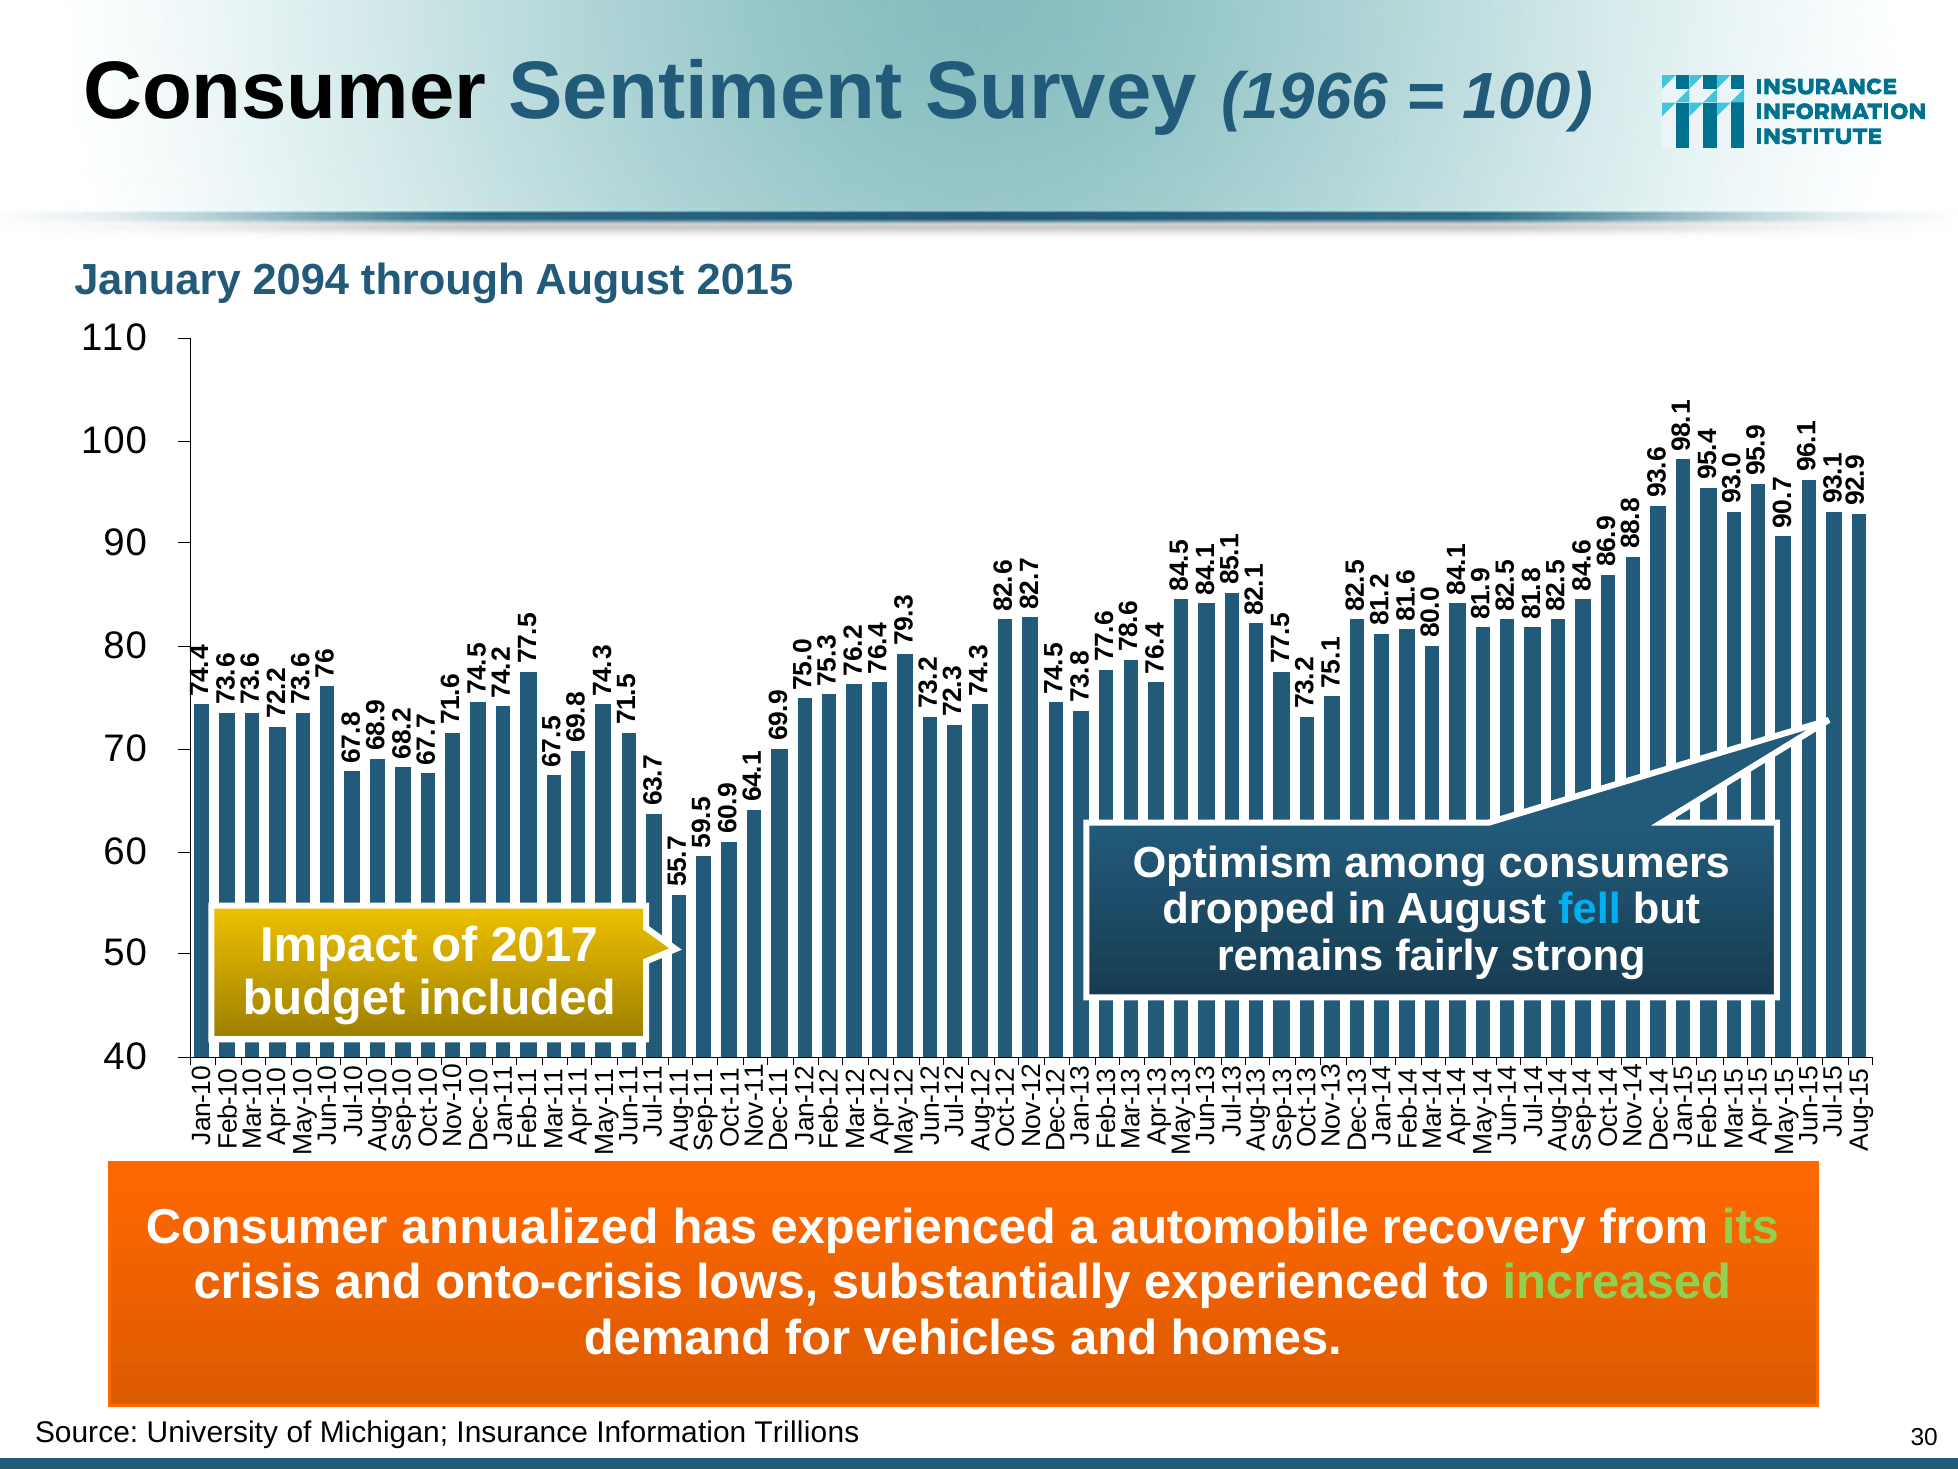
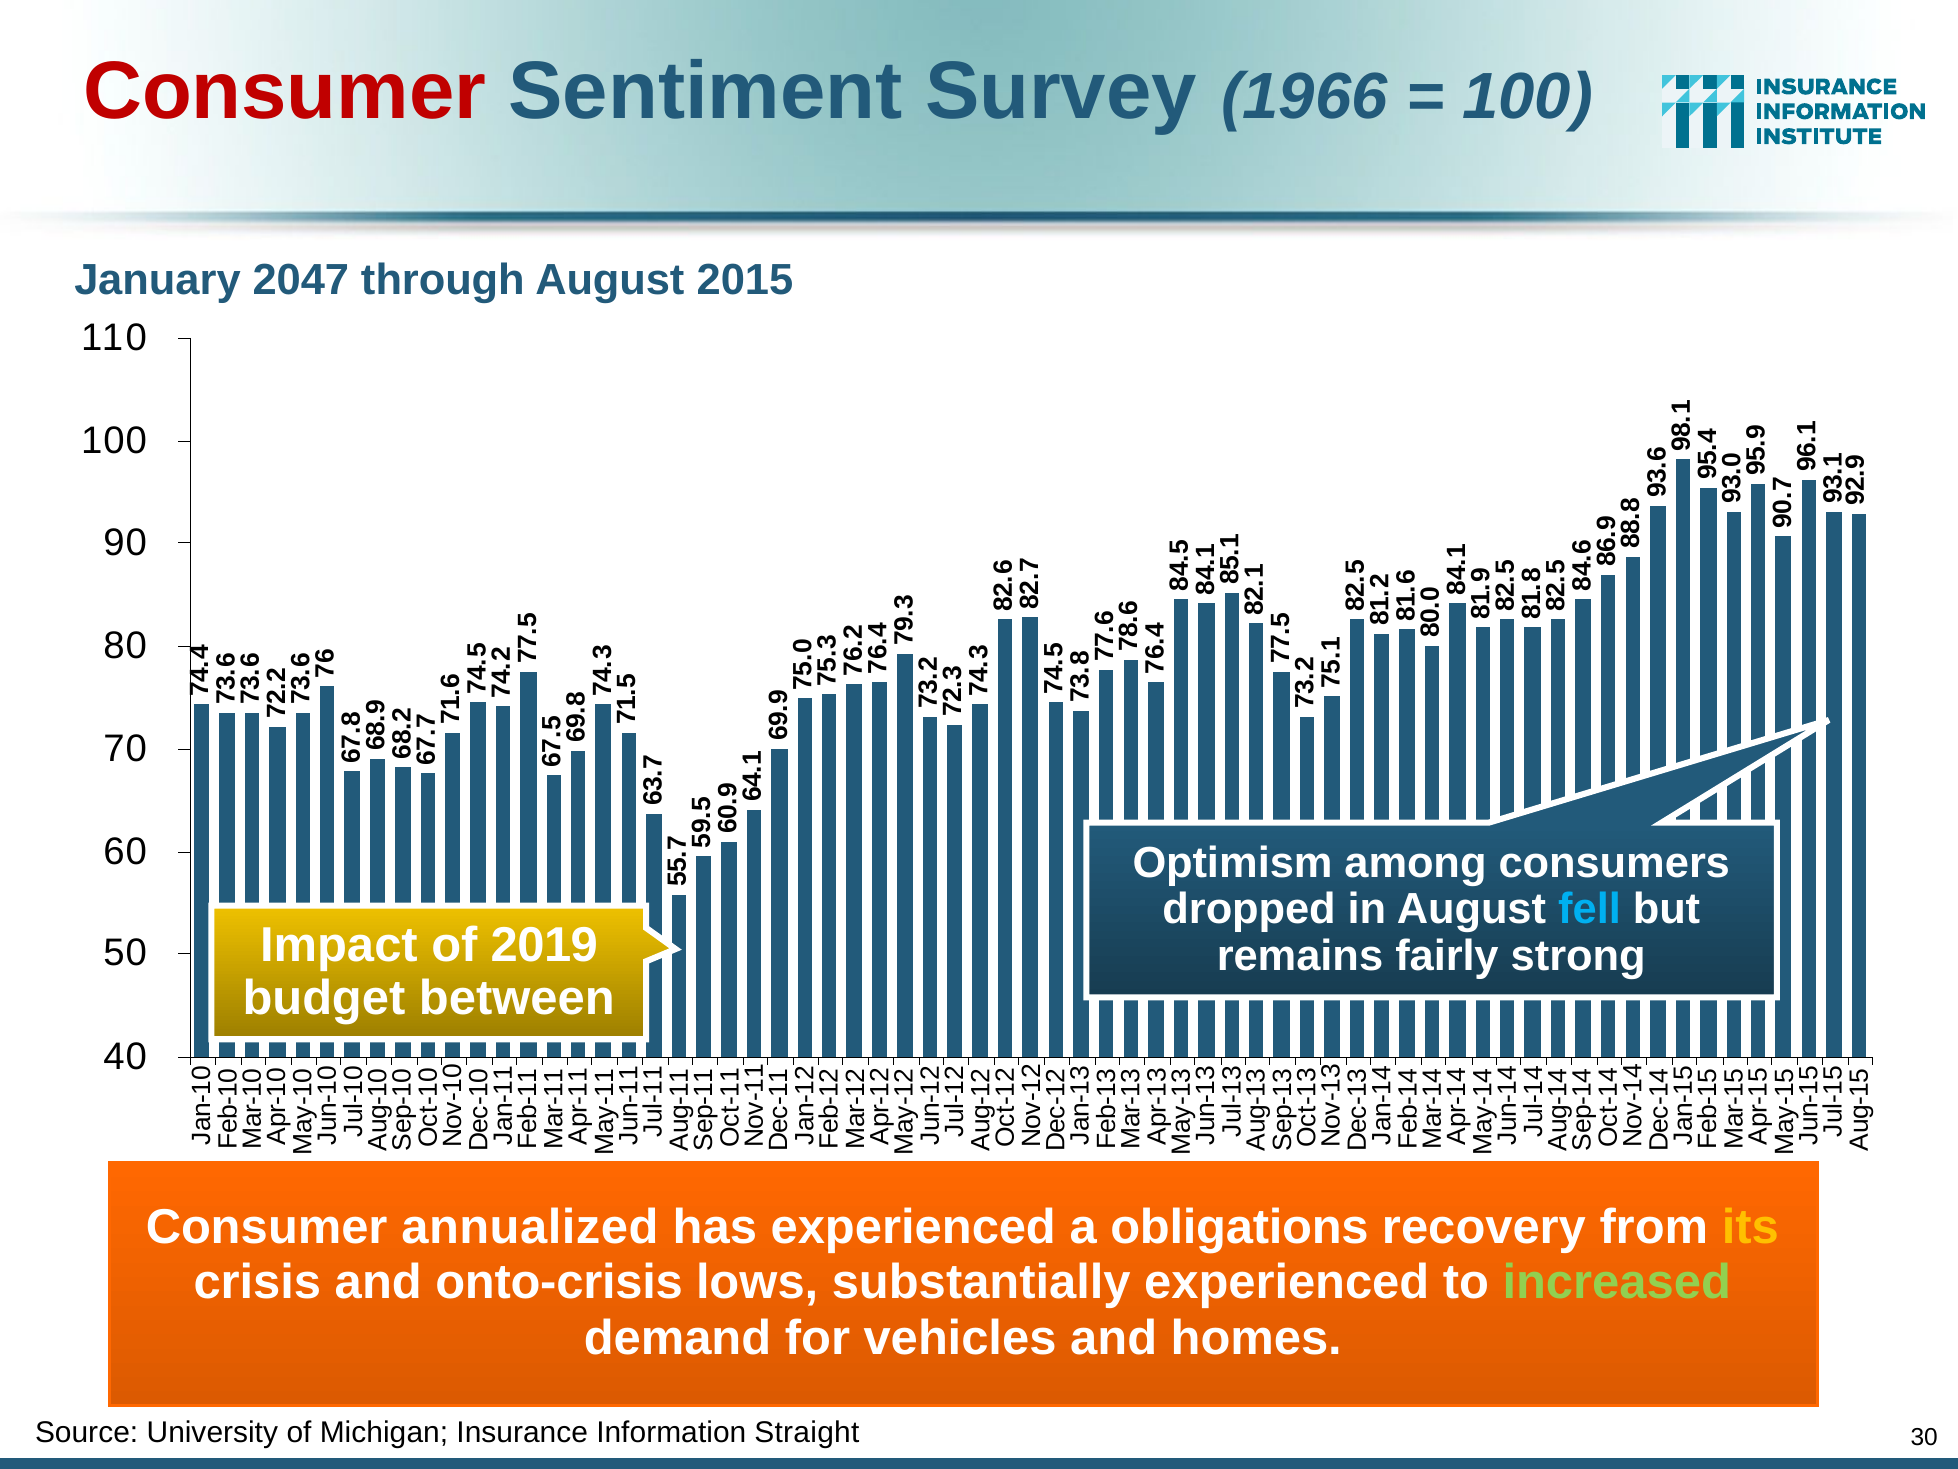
Consumer at (285, 91) colour: black -> red
2094: 2094 -> 2047
2017: 2017 -> 2019
included: included -> between
automobile: automobile -> obligations
its colour: light green -> yellow
Trillions: Trillions -> Straight
